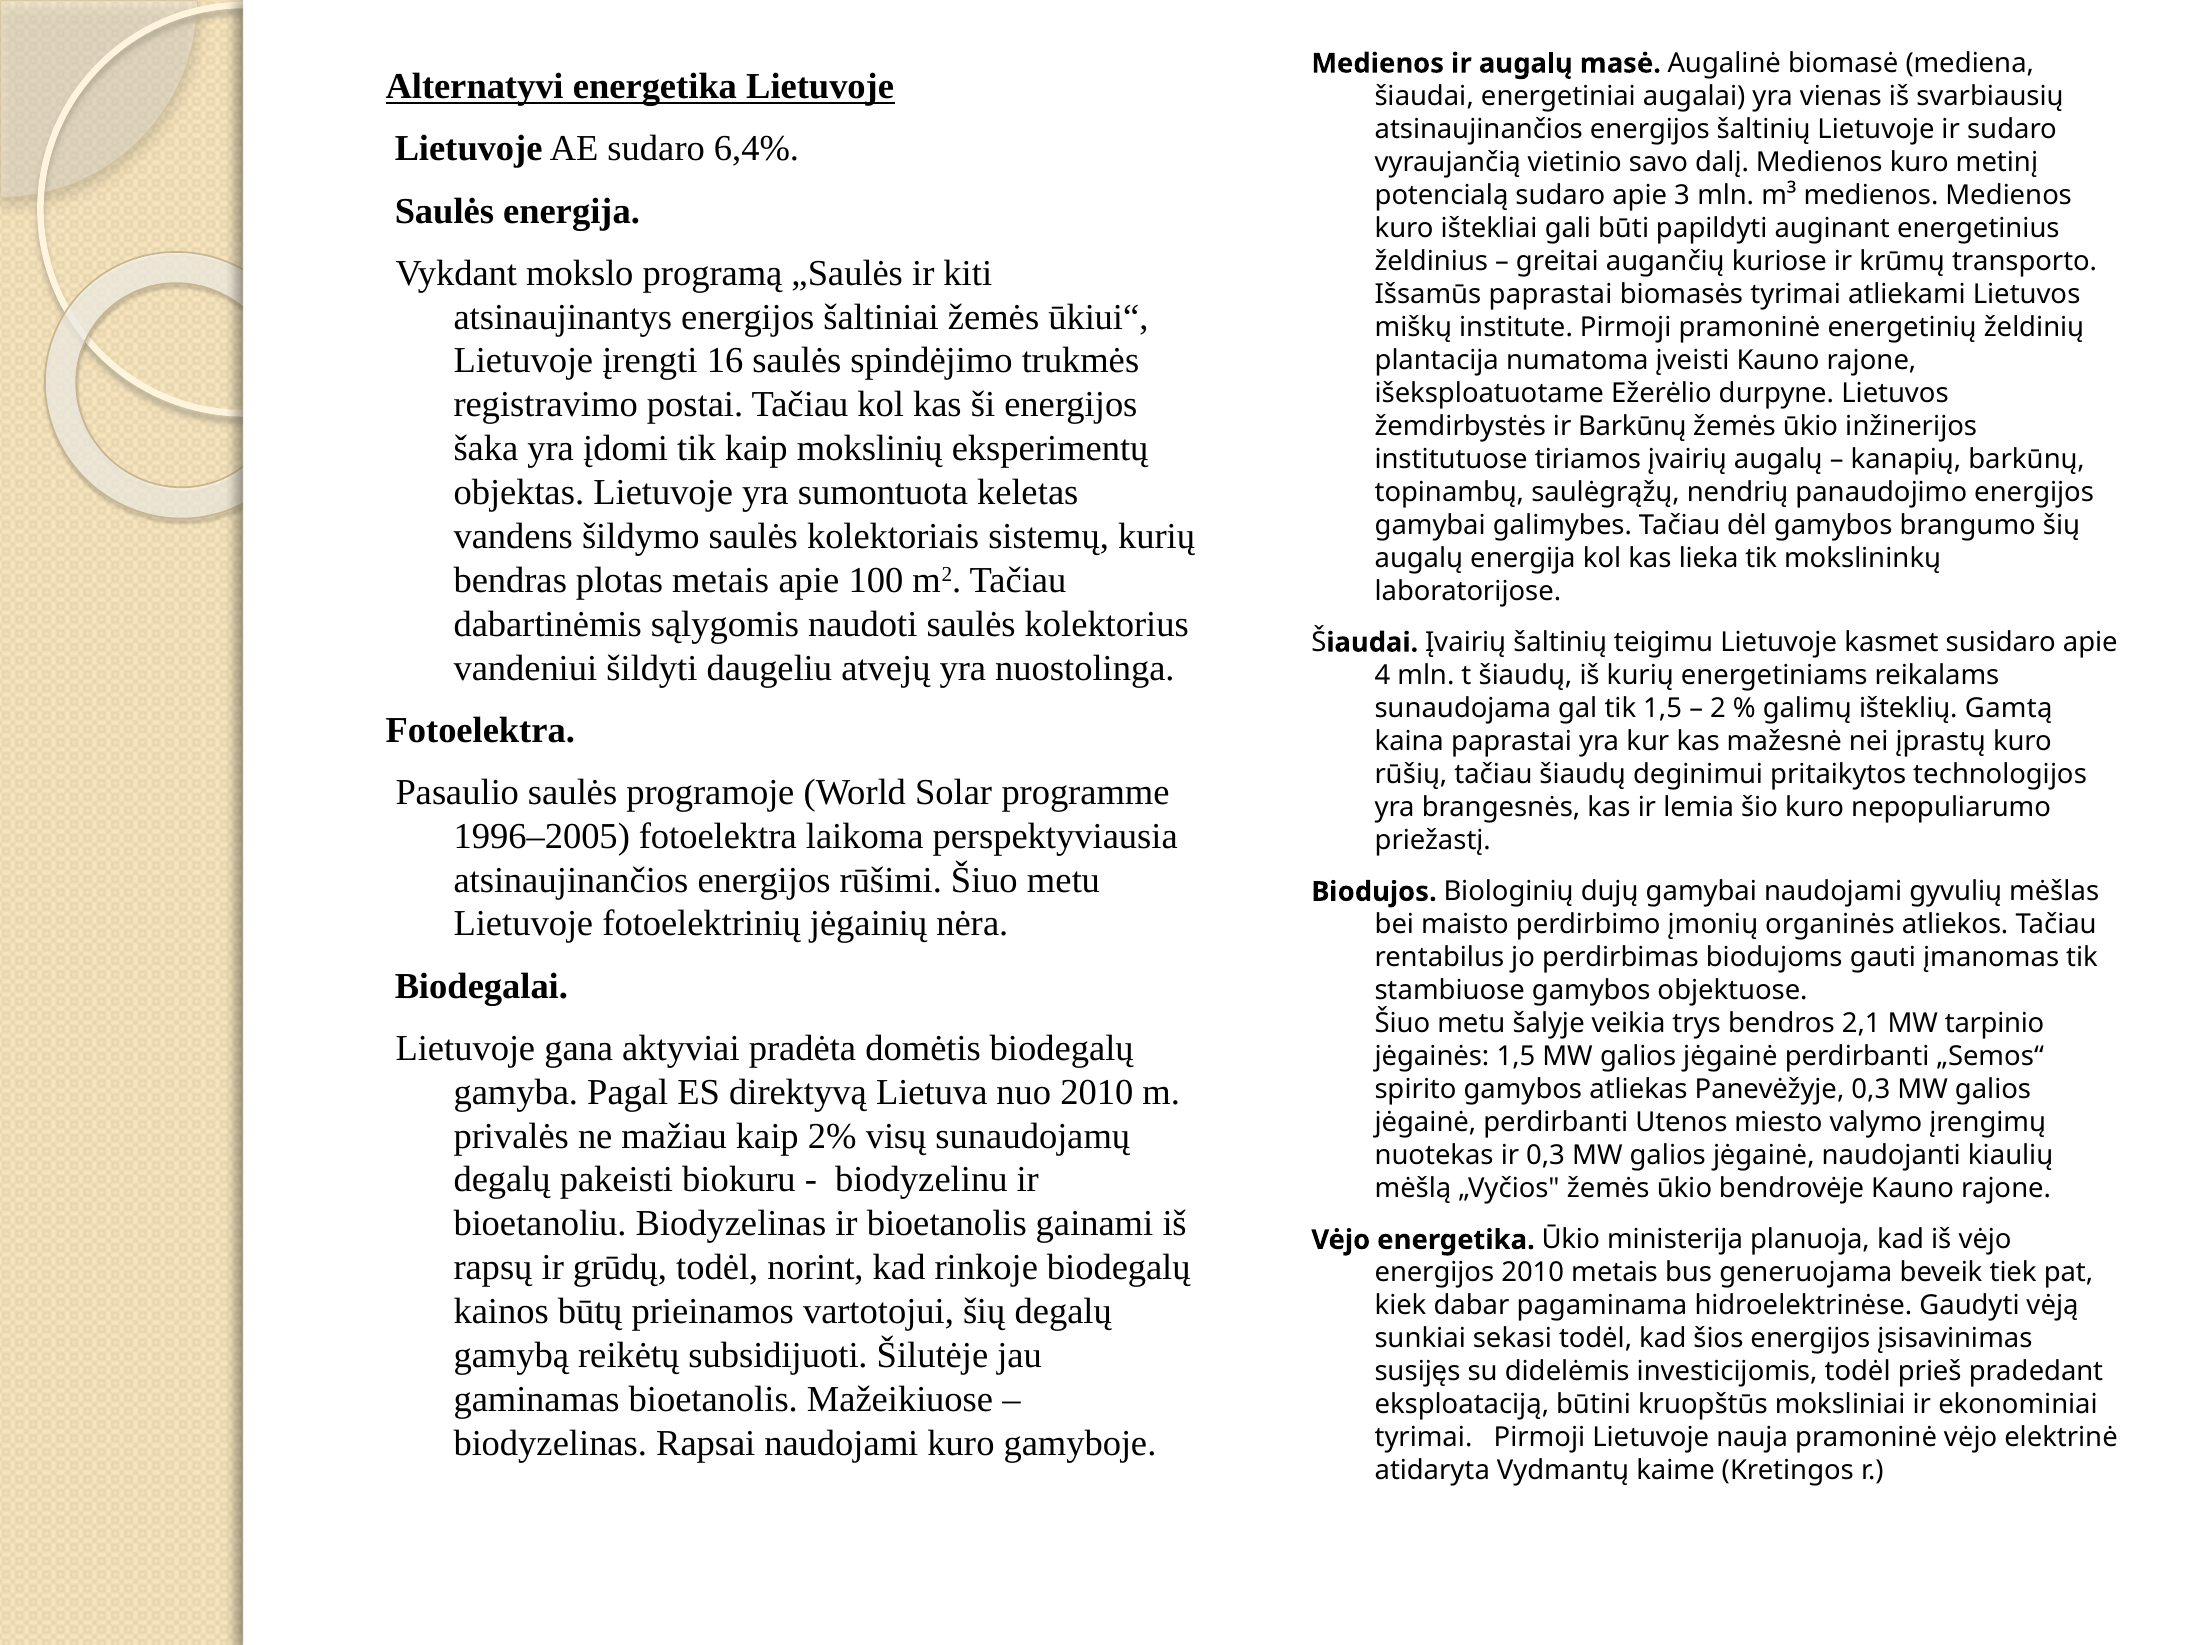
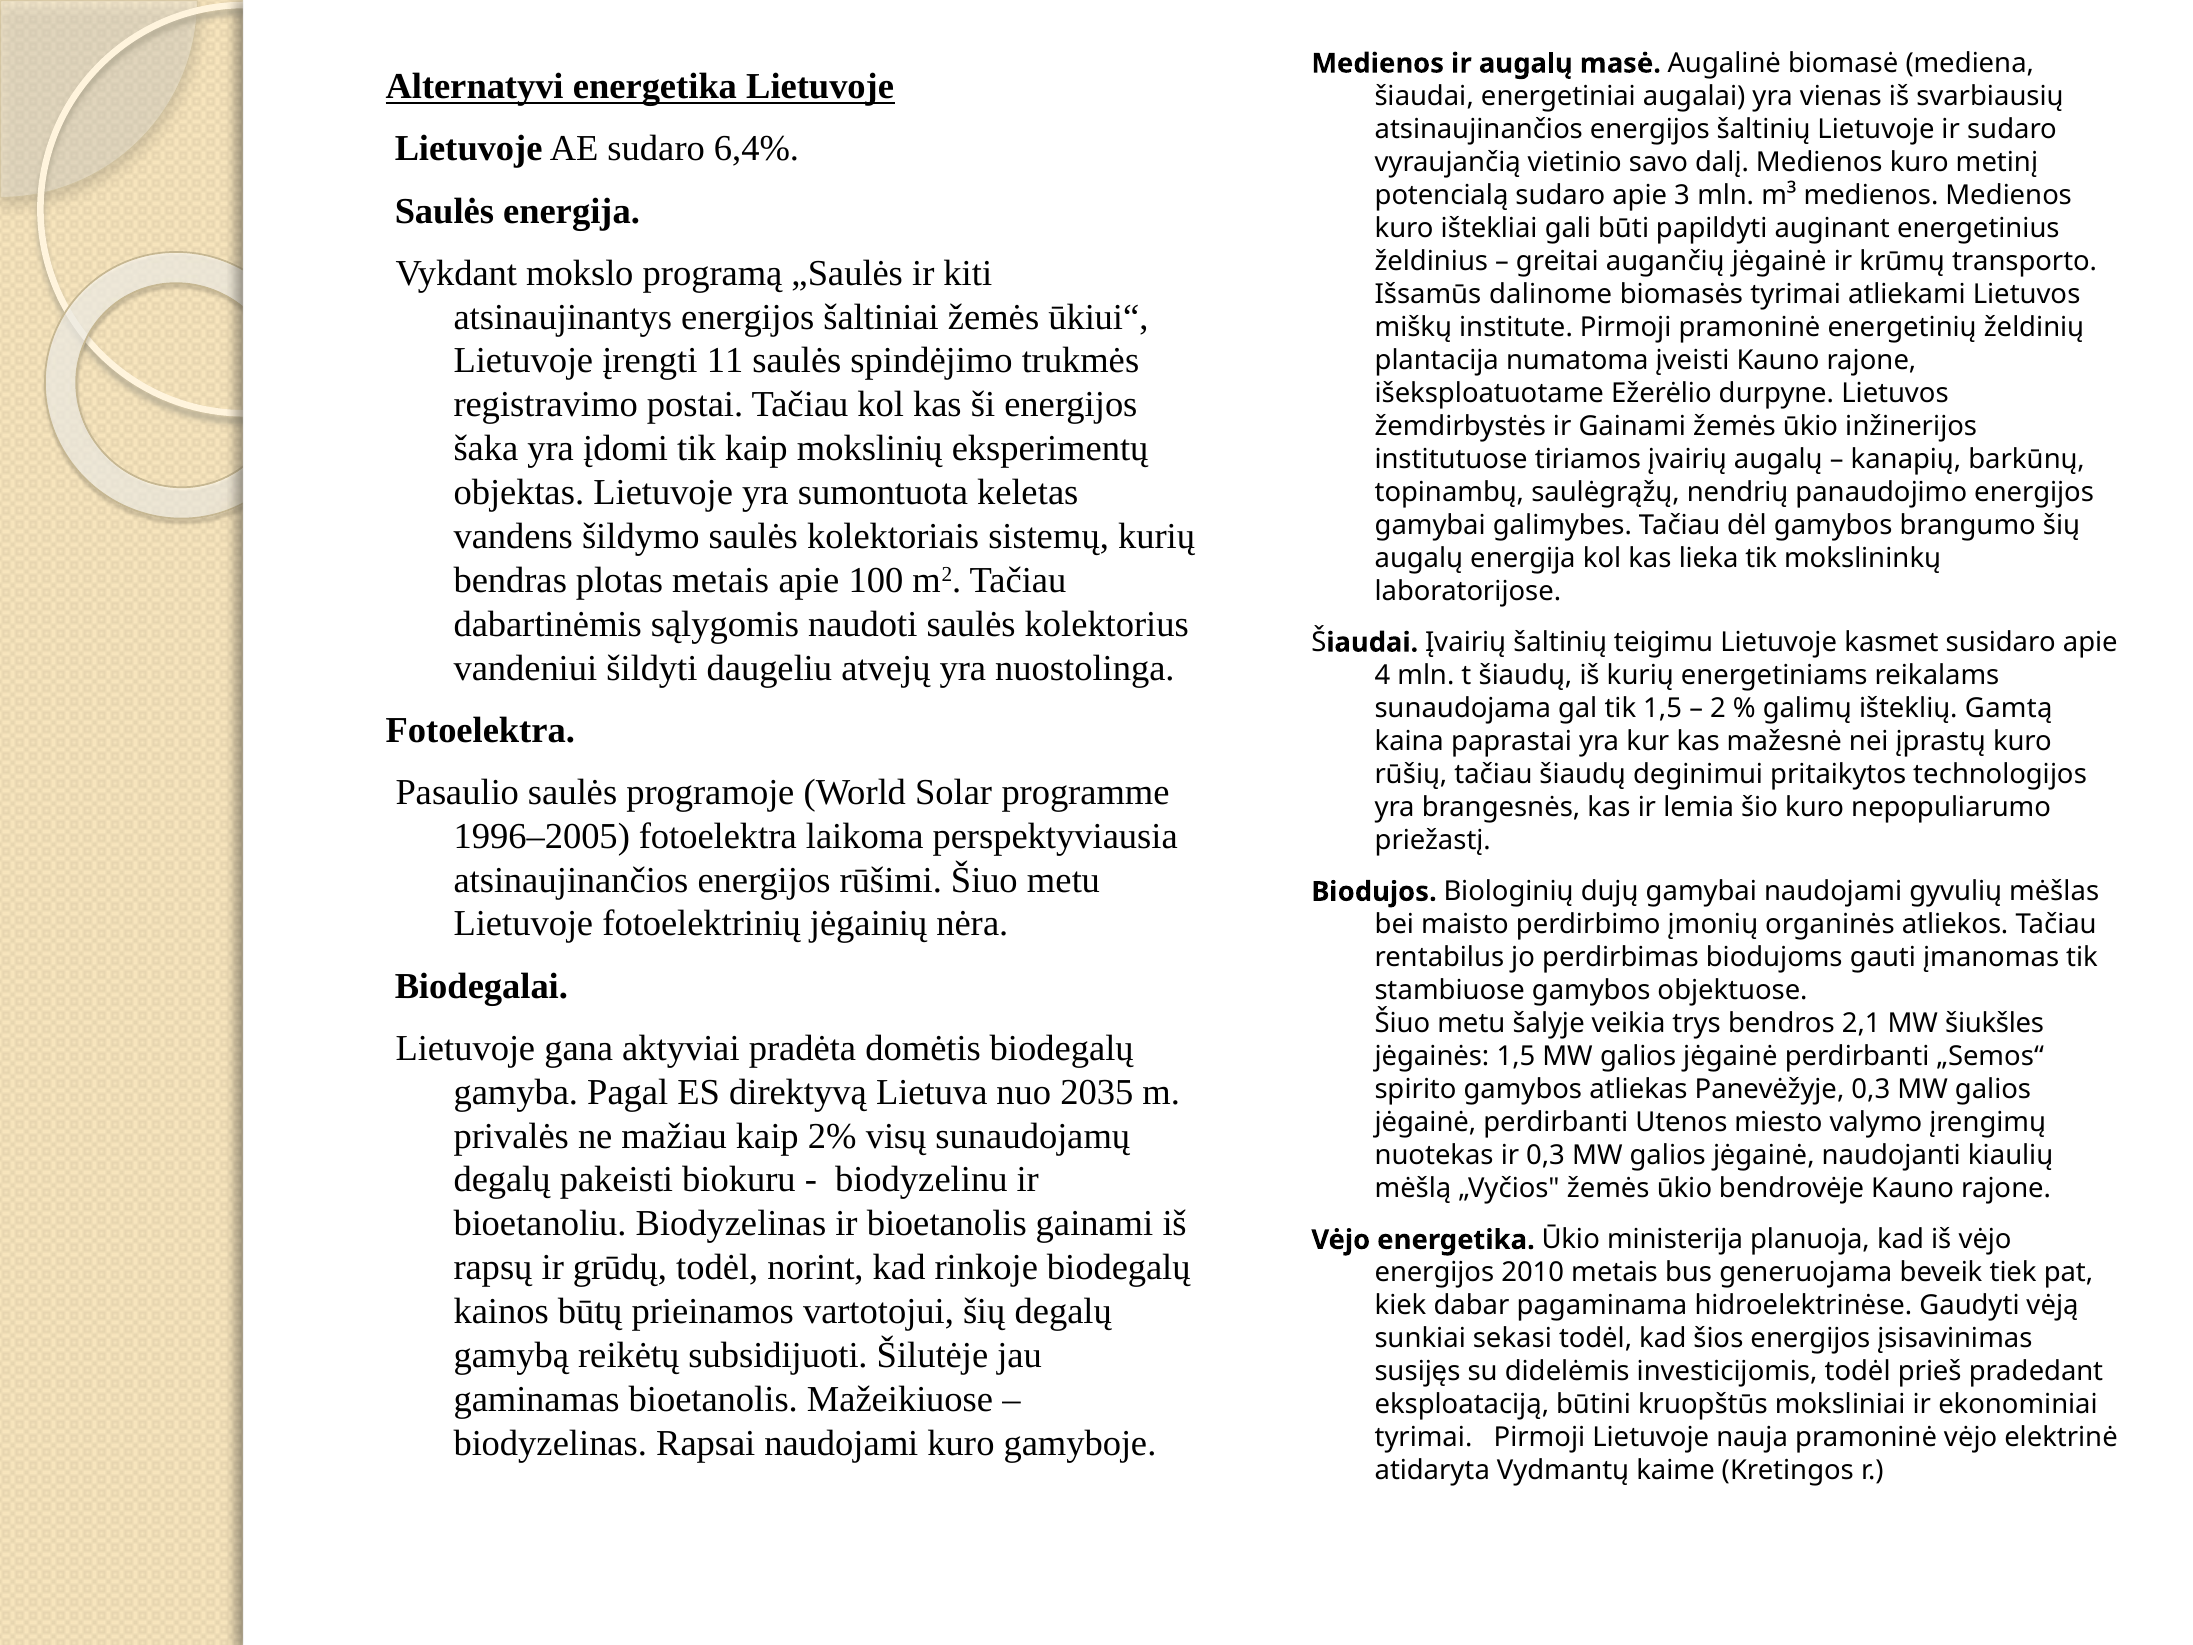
augančių kuriose: kuriose -> jėgainė
Išsamūs paprastai: paprastai -> dalinome
16: 16 -> 11
ir Barkūnų: Barkūnų -> Gainami
tarpinio: tarpinio -> šiukšles
nuo 2010: 2010 -> 2035
